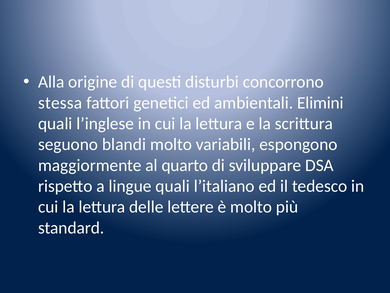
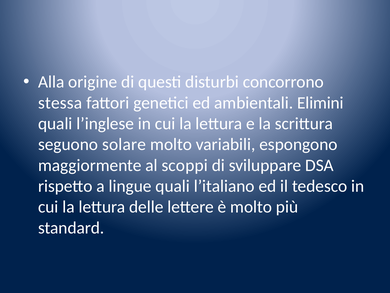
blandi: blandi -> solare
quarto: quarto -> scoppi
